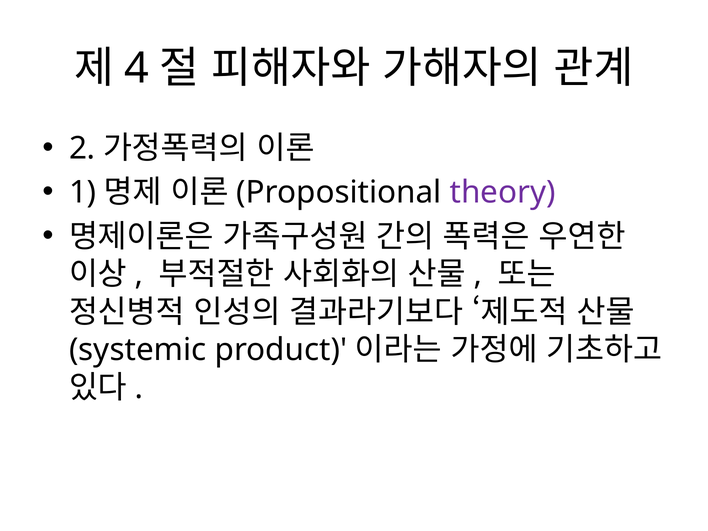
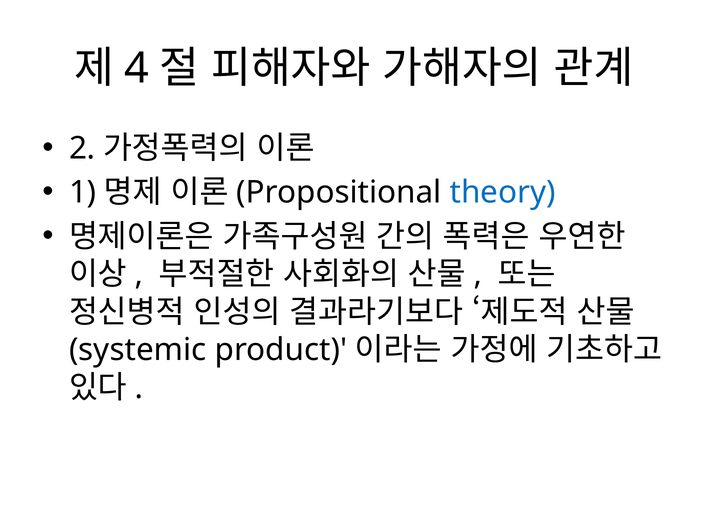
theory colour: purple -> blue
